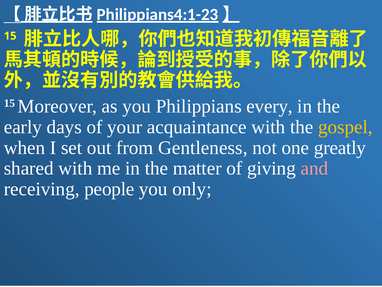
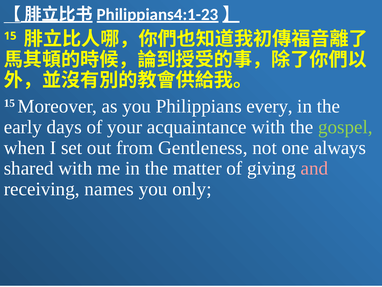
gospel colour: yellow -> light green
greatly: greatly -> always
people: people -> names
